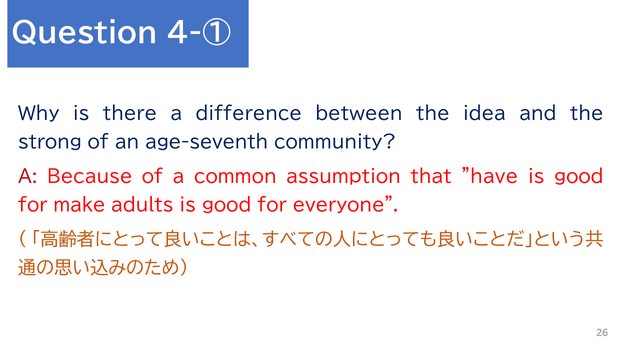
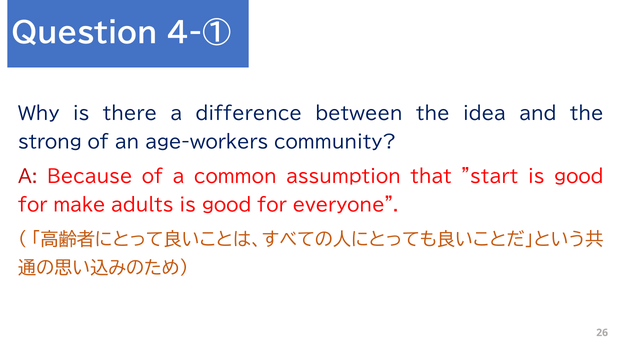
age-seventh: age-seventh -> age-workers
have: have -> start
